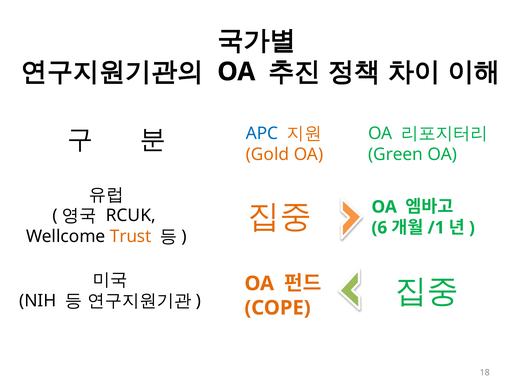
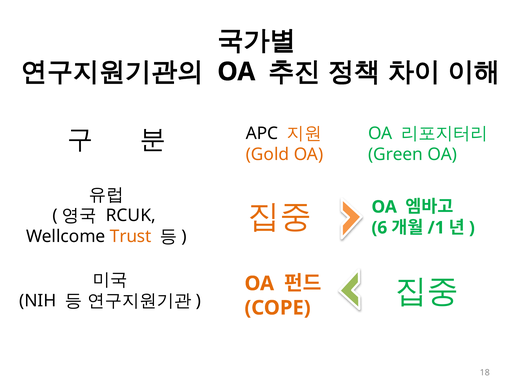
APC colour: blue -> black
